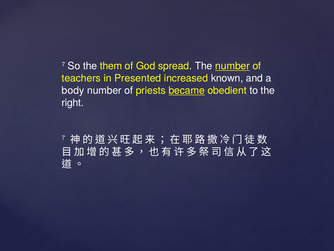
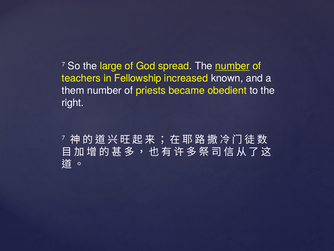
them: them -> large
Presented: Presented -> Fellowship
body: body -> them
became underline: present -> none
